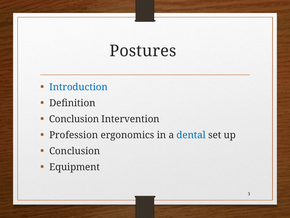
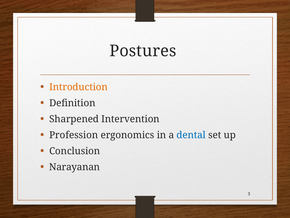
Introduction colour: blue -> orange
Conclusion at (74, 119): Conclusion -> Sharpened
Equipment: Equipment -> Narayanan
